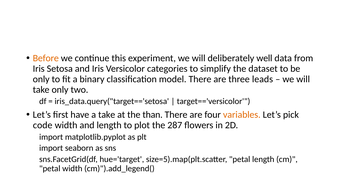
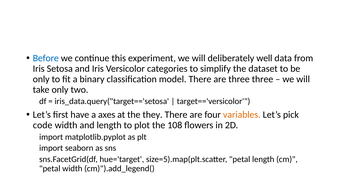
Before colour: orange -> blue
three leads: leads -> three
a take: take -> axes
than: than -> they
287: 287 -> 108
